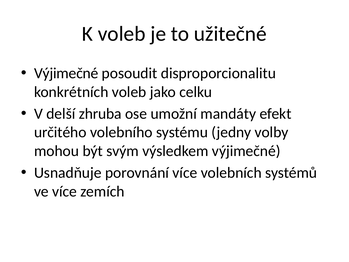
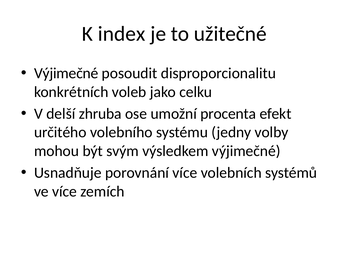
K voleb: voleb -> index
mandáty: mandáty -> procenta
